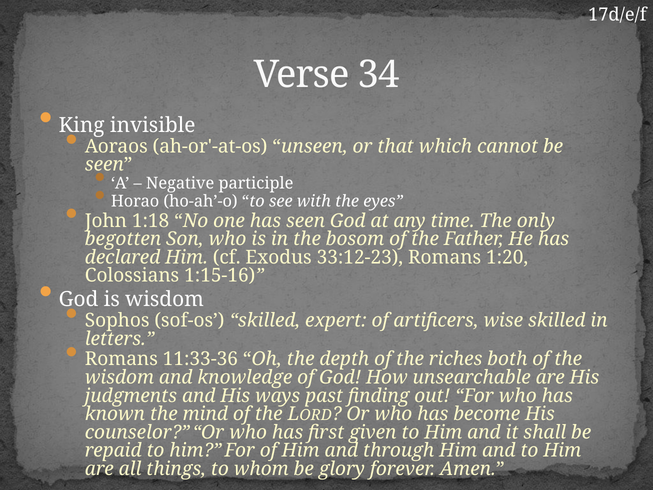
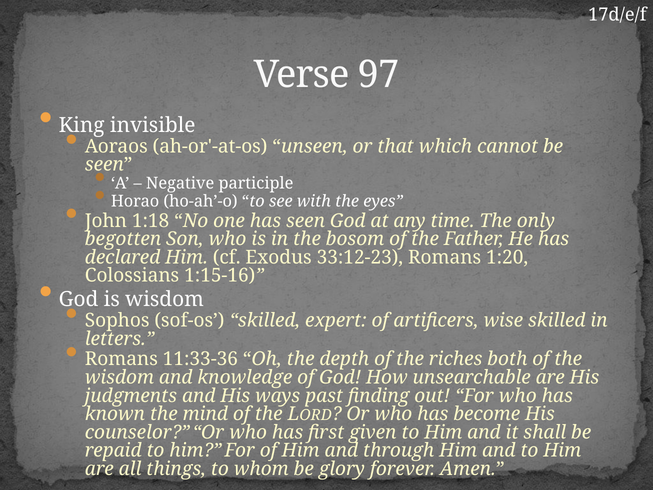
34: 34 -> 97
